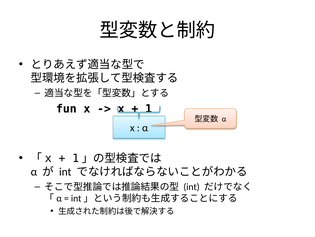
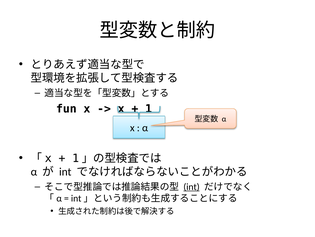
int at (192, 186) underline: none -> present
